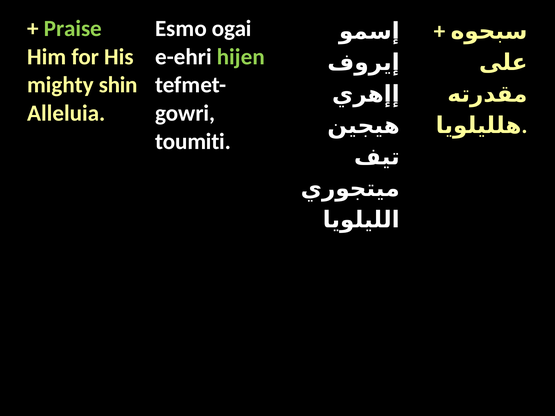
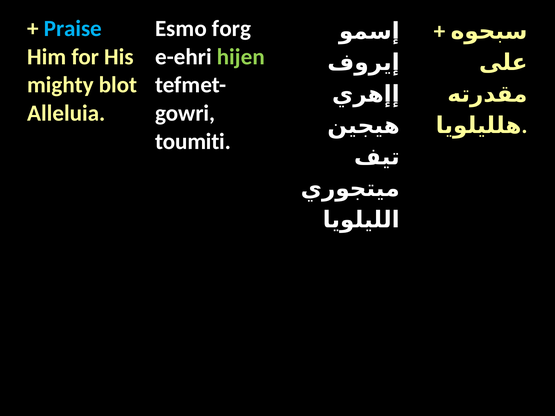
Praise colour: light green -> light blue
ogai: ogai -> forg
shin: shin -> blot
